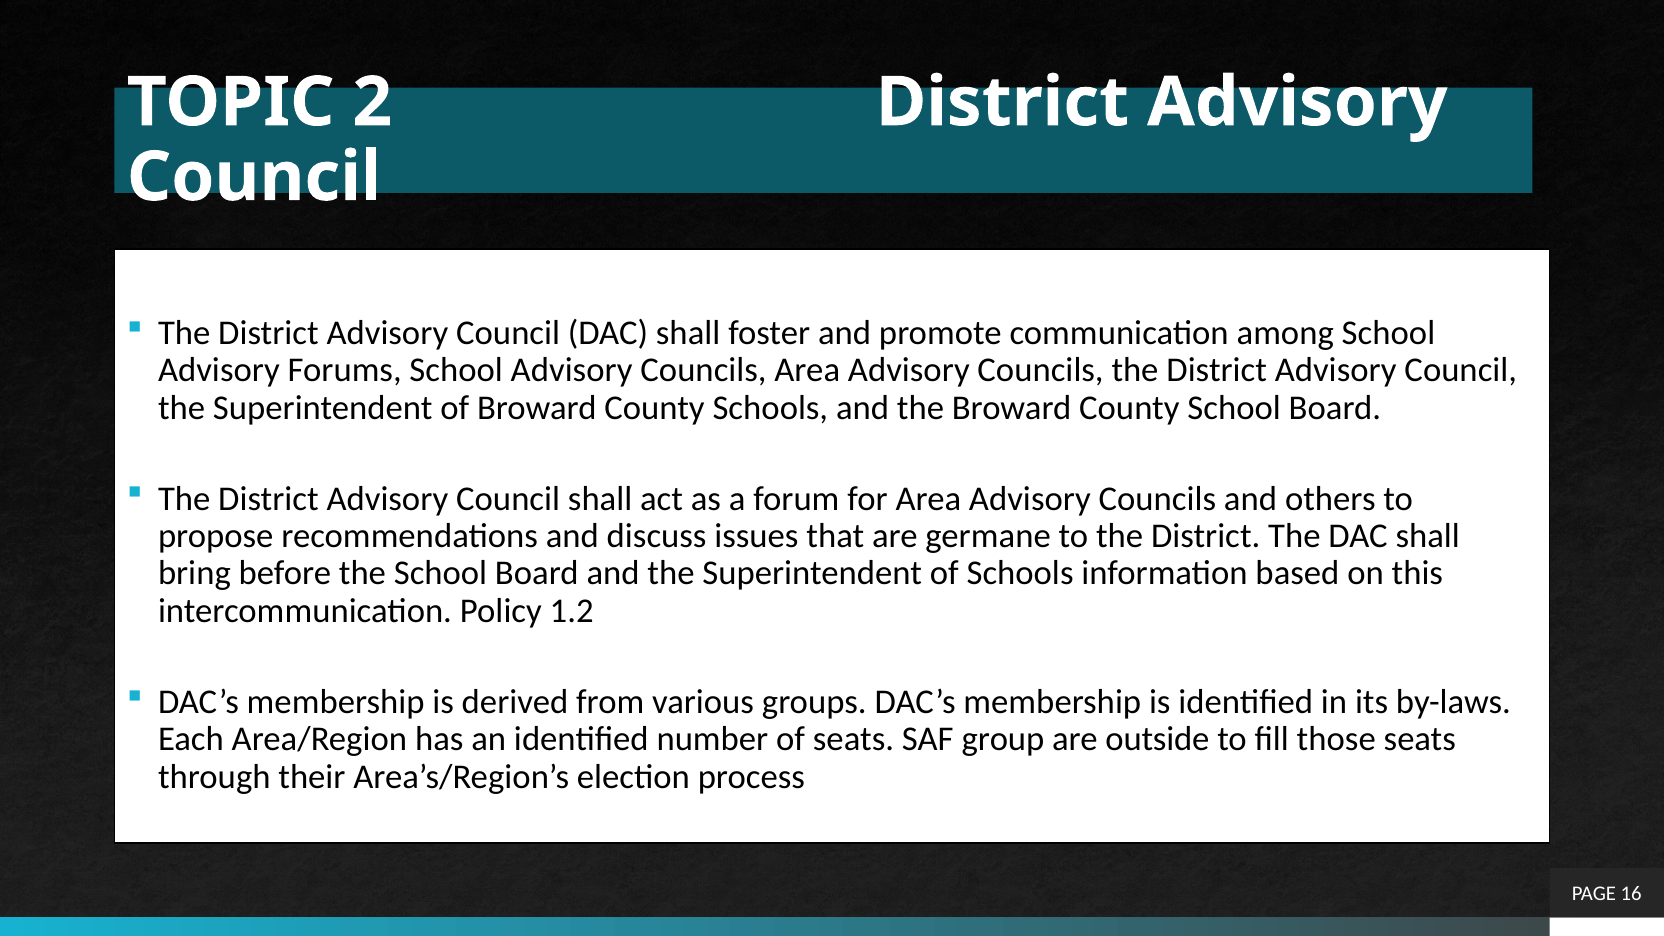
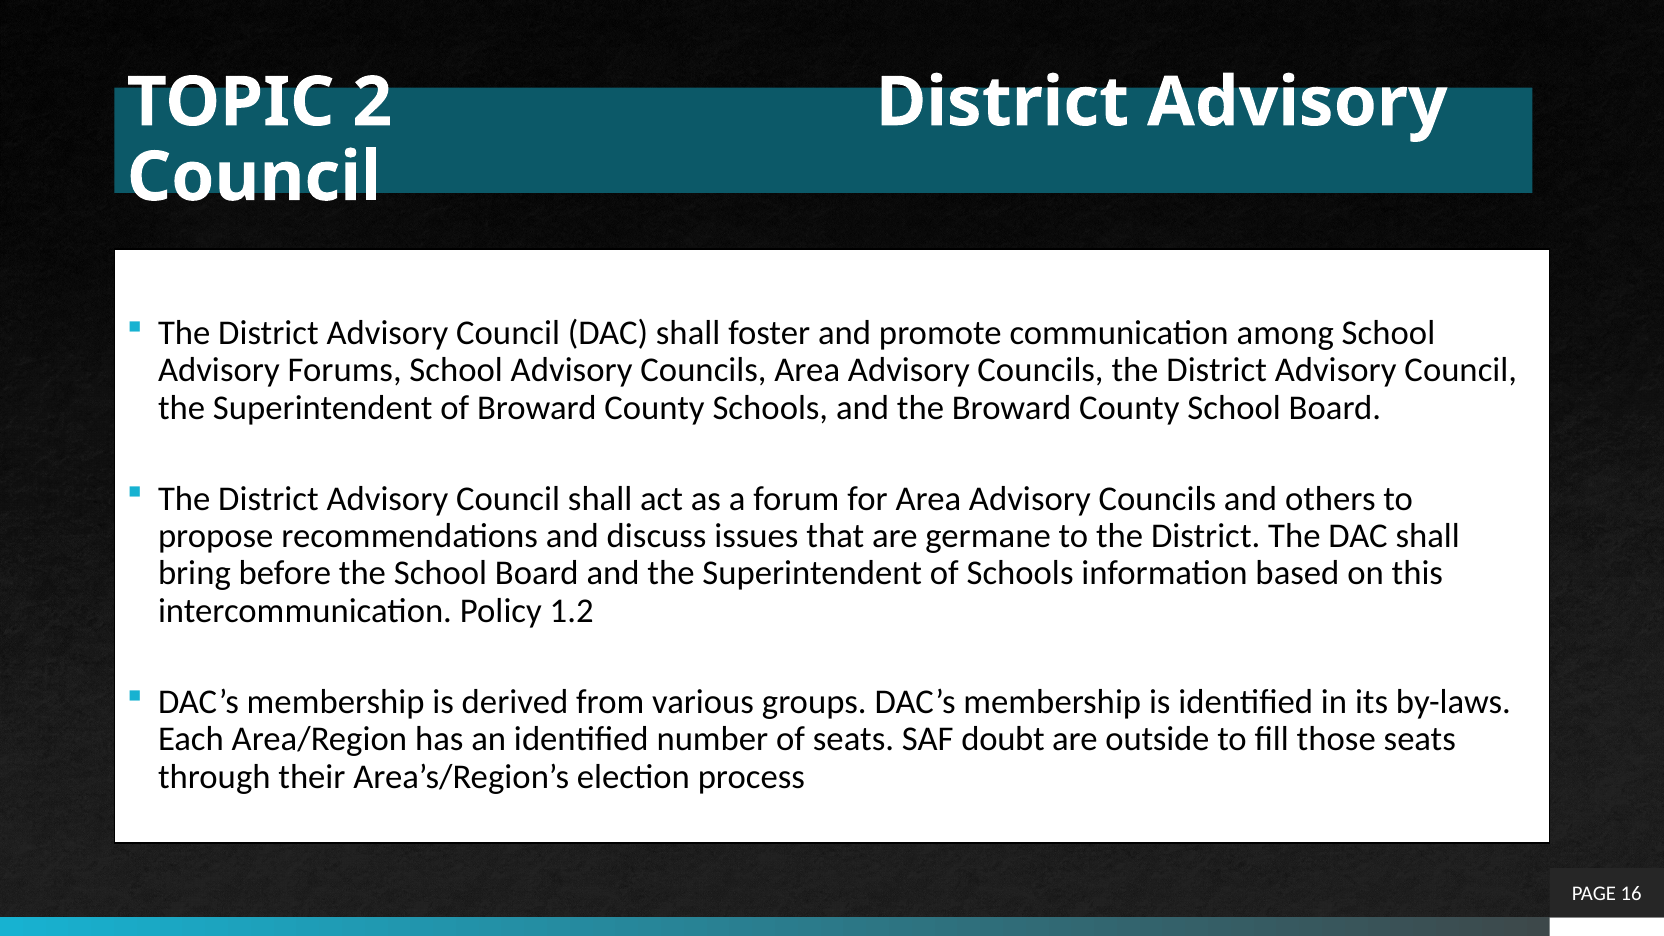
group: group -> doubt
